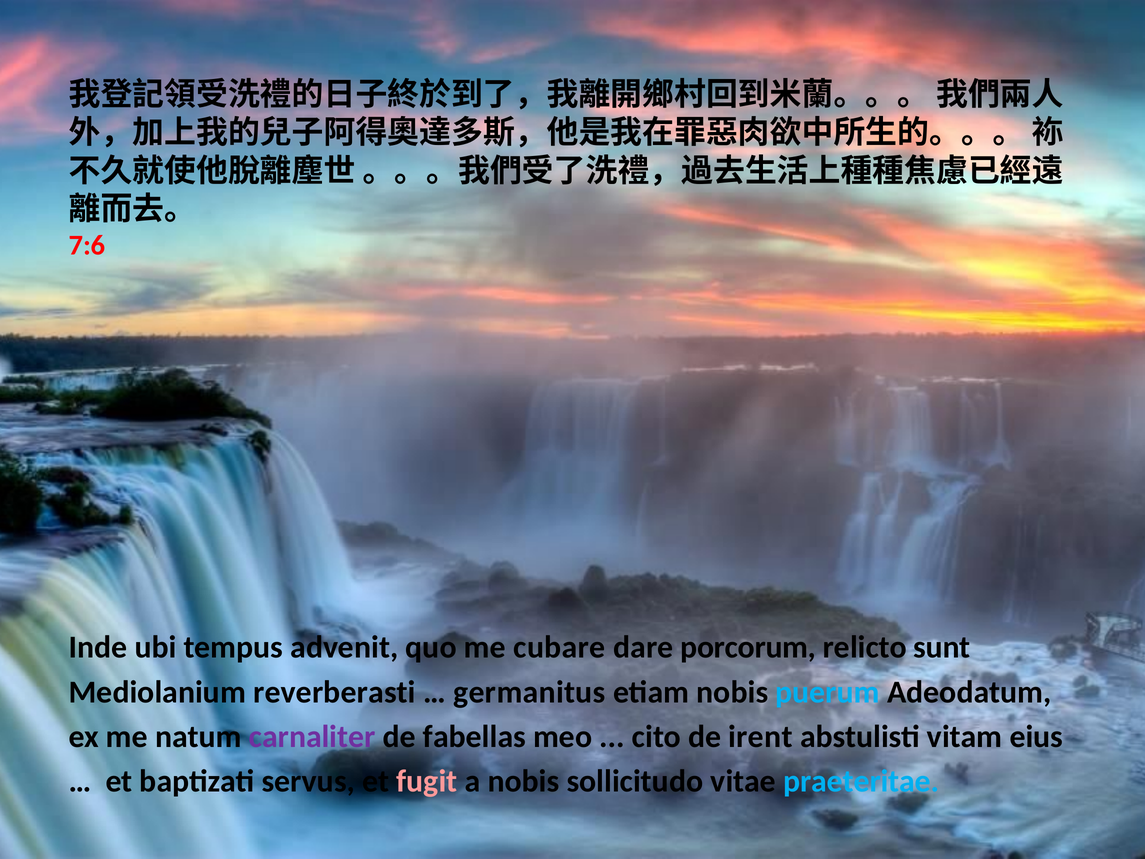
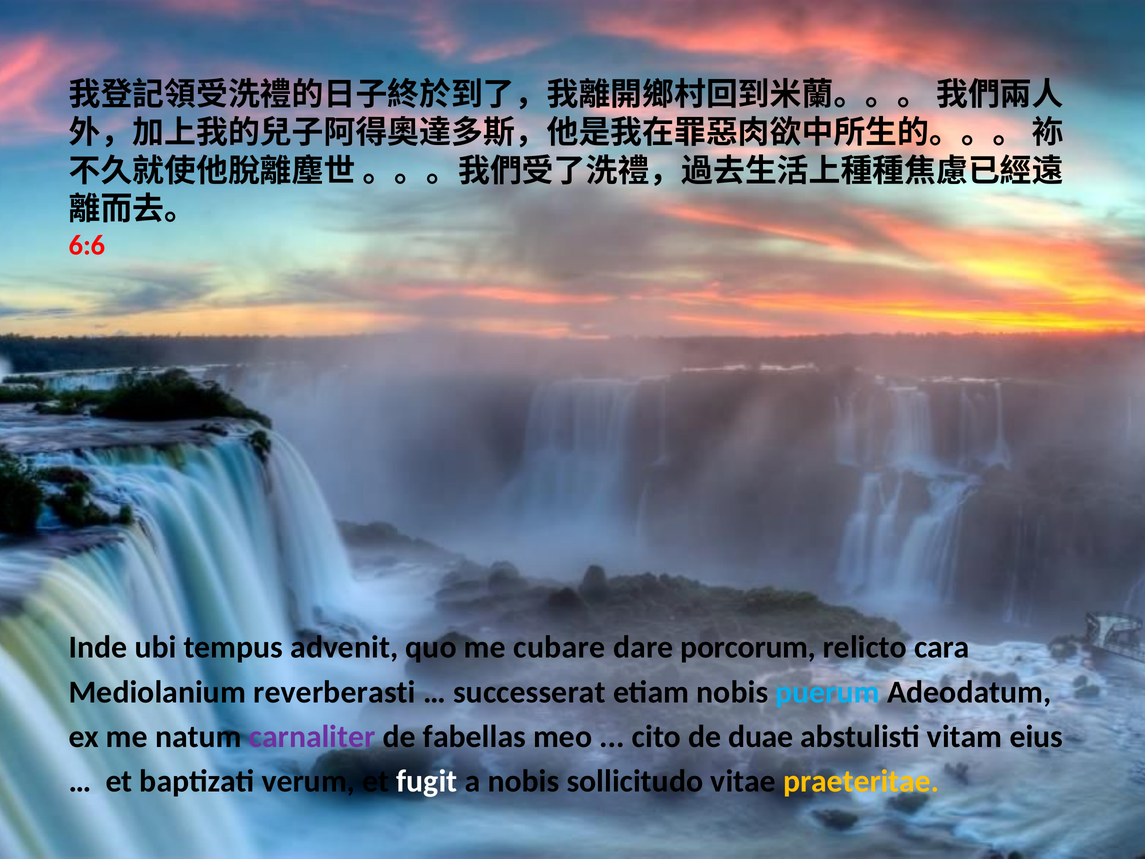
7:6: 7:6 -> 6:6
sunt: sunt -> cara
germanitus: germanitus -> successerat
irent: irent -> duae
servus: servus -> verum
fugit colour: pink -> white
praeteritae colour: light blue -> yellow
